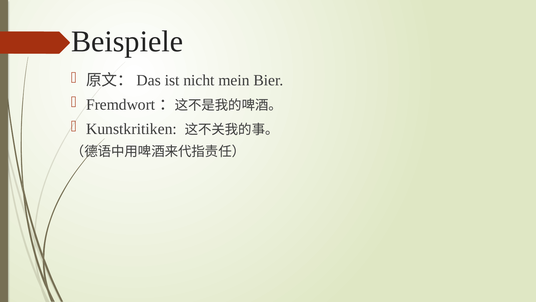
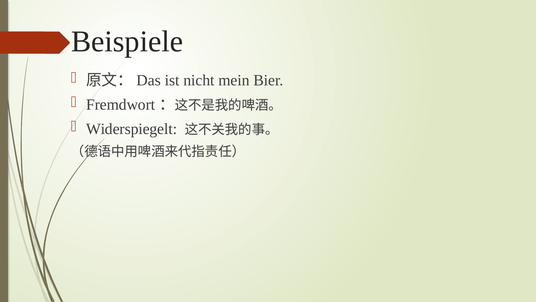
Kunstkritiken: Kunstkritiken -> Widerspiegelt
